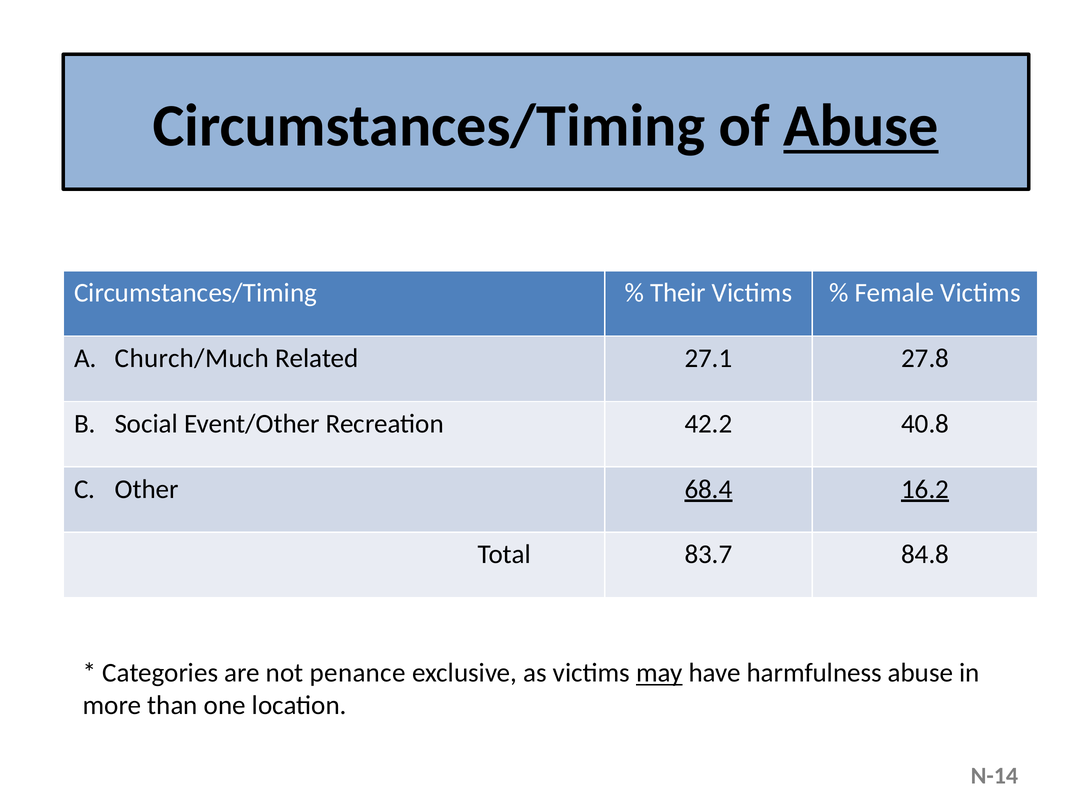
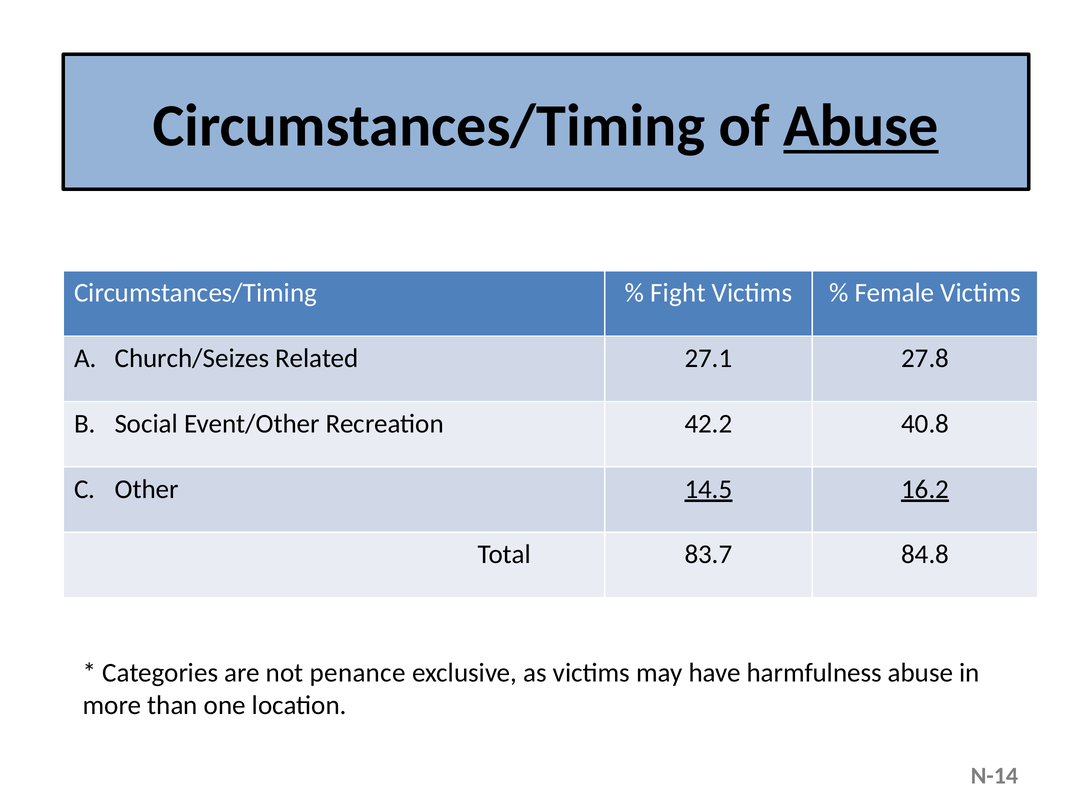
Their: Their -> Fight
Church/Much: Church/Much -> Church/Seizes
68.4: 68.4 -> 14.5
may underline: present -> none
